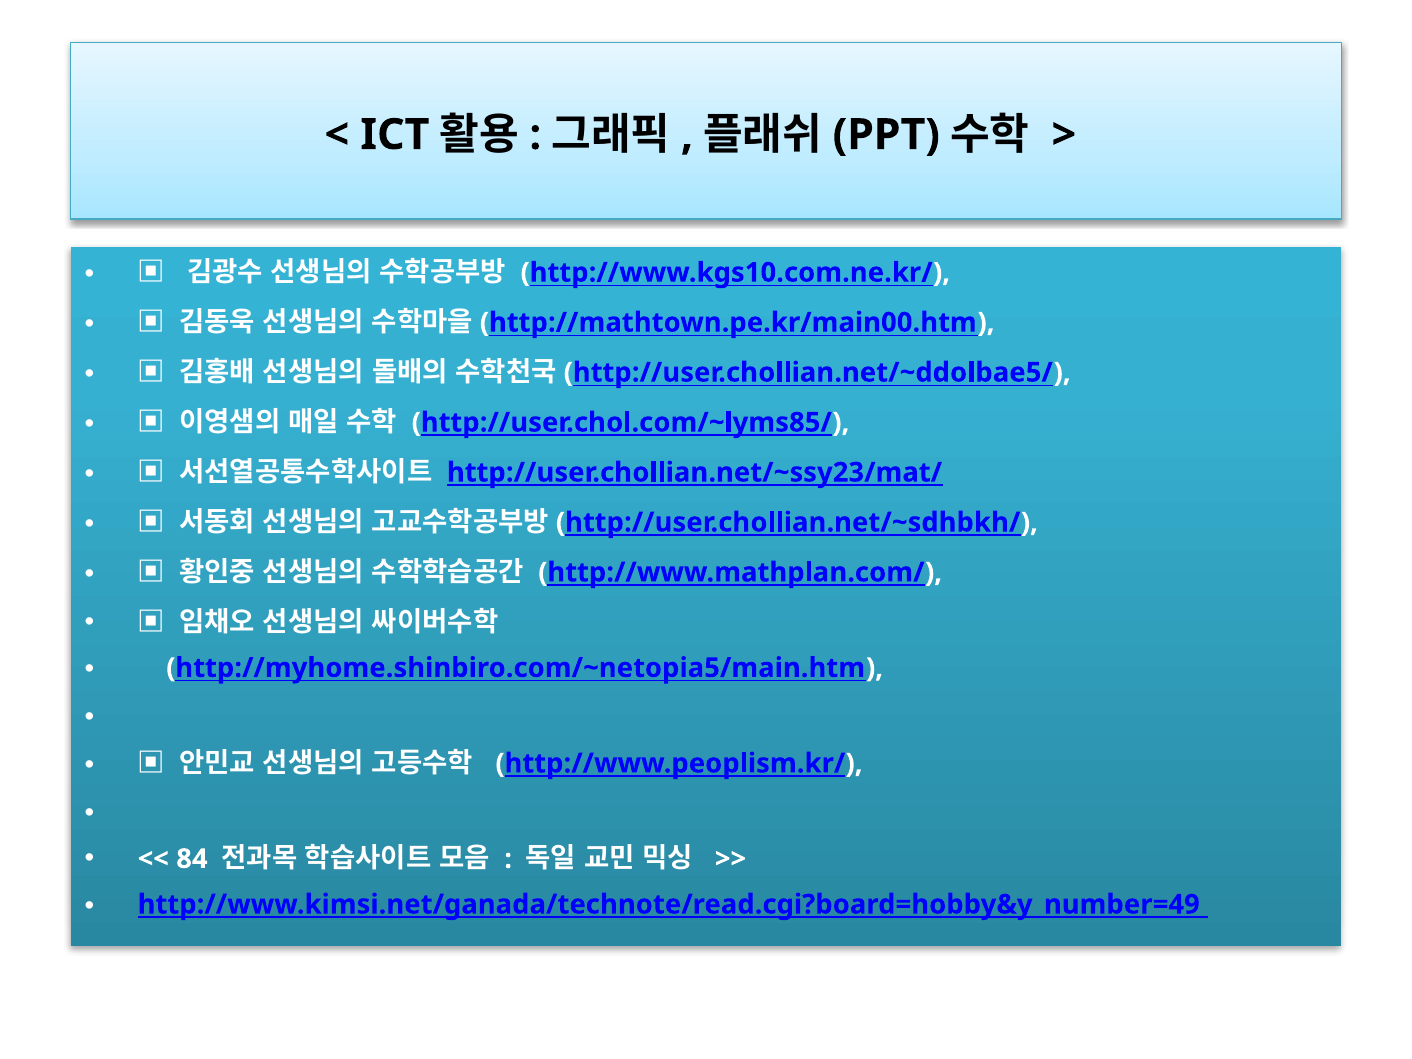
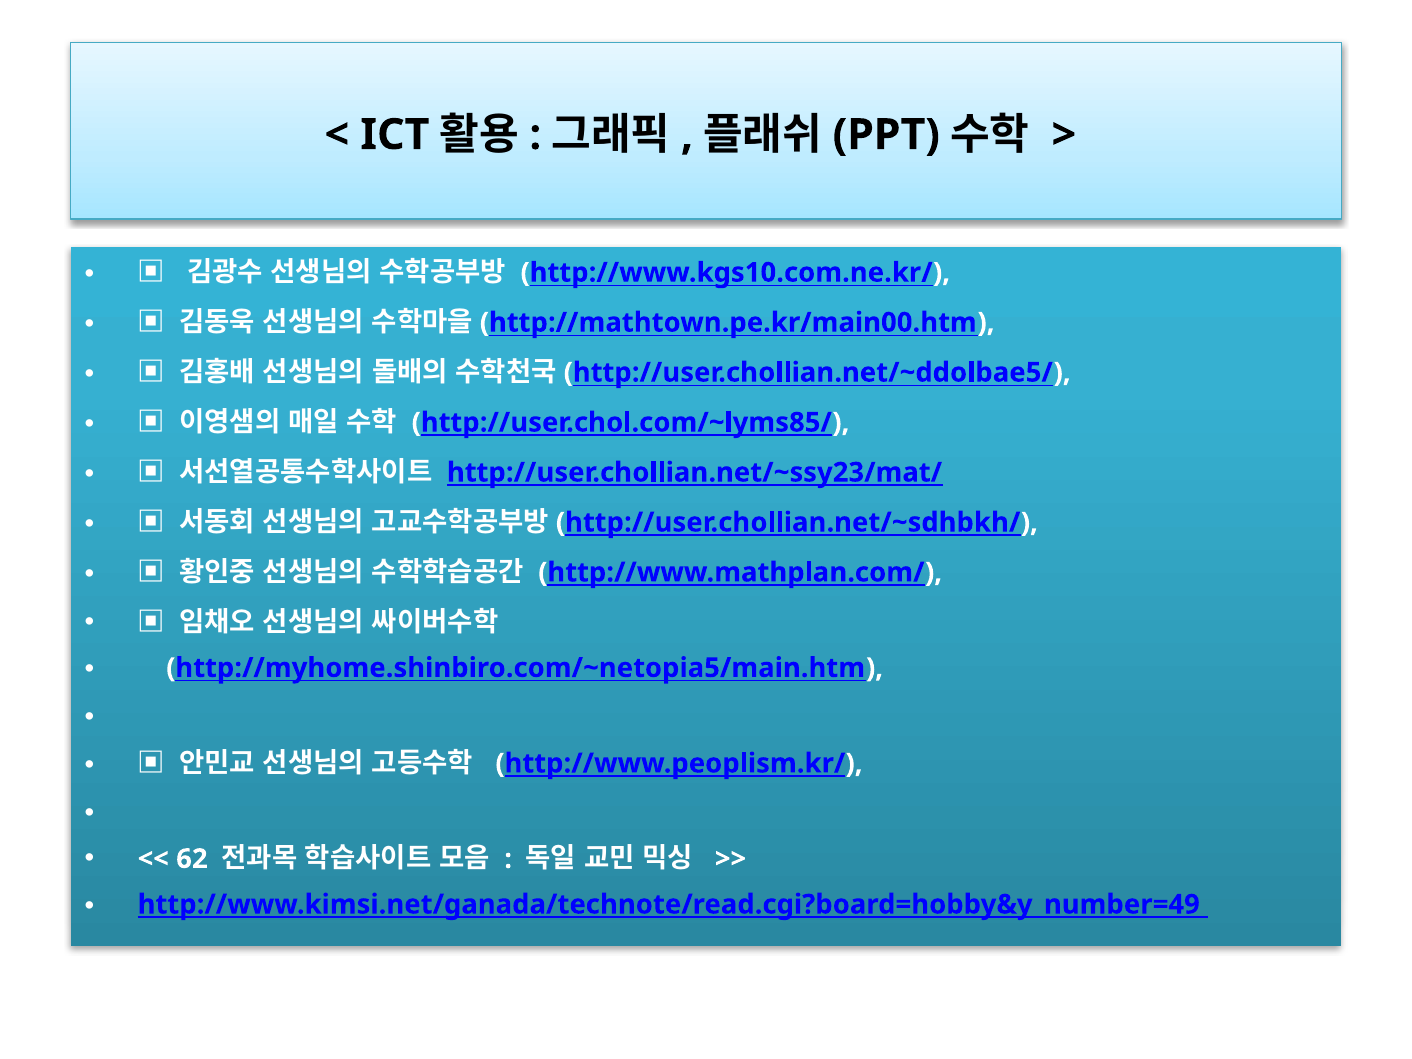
84: 84 -> 62
